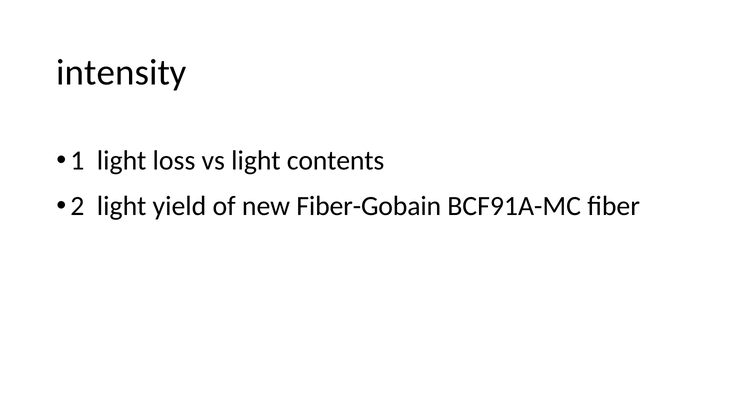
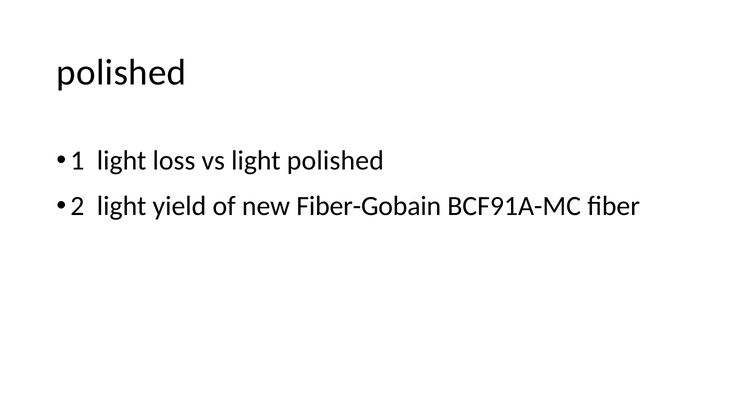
intensity at (122, 72): intensity -> polished
light contents: contents -> polished
